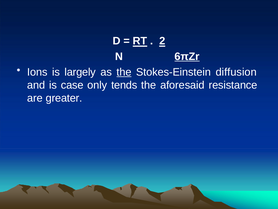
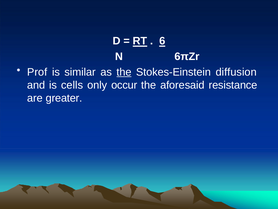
2: 2 -> 6
6πZr underline: present -> none
Ions: Ions -> Prof
largely: largely -> similar
case: case -> cells
tends: tends -> occur
